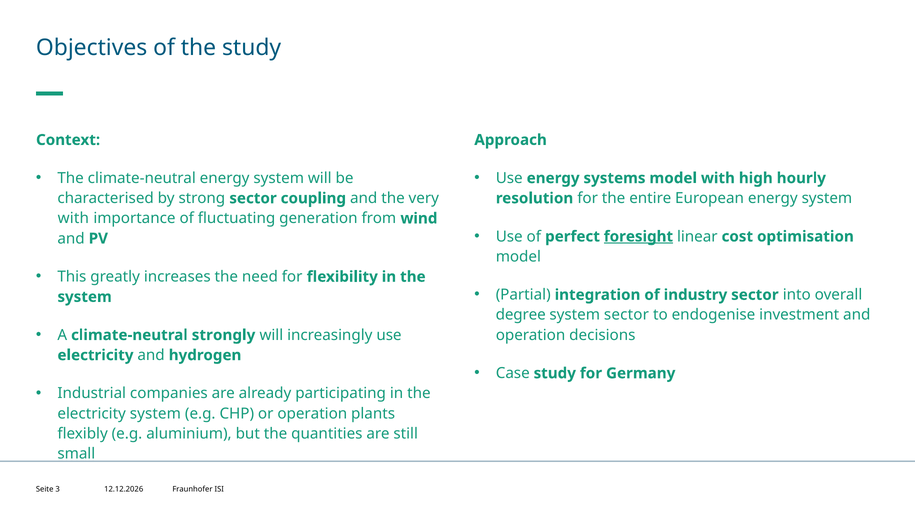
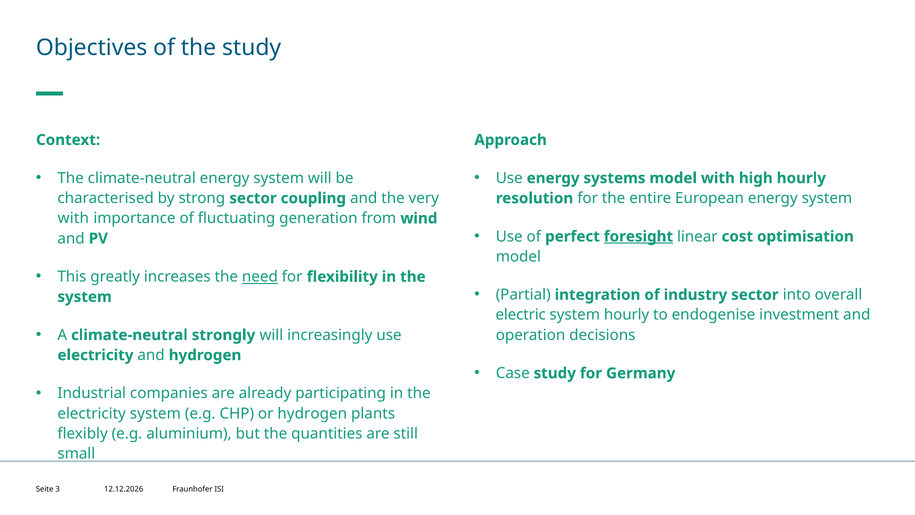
need underline: none -> present
degree: degree -> electric
system sector: sector -> hourly
or operation: operation -> hydrogen
